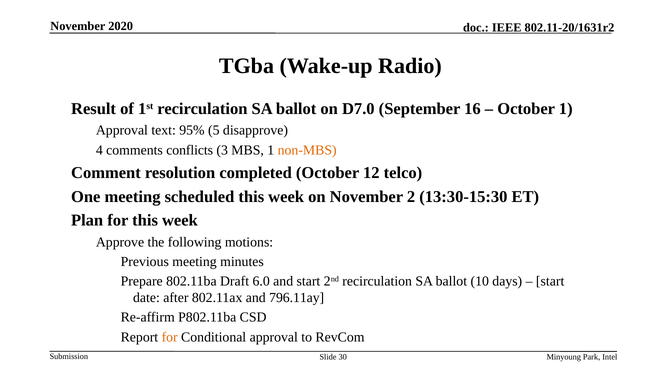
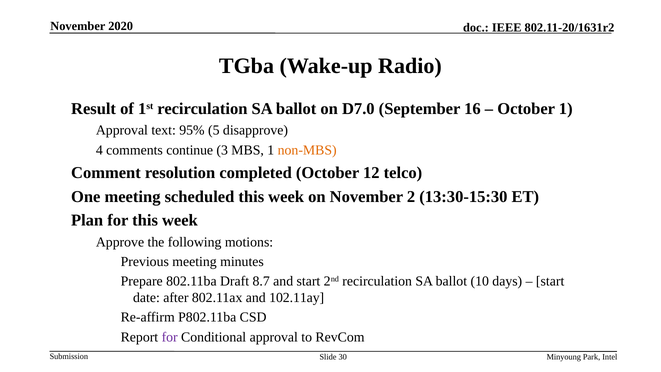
conflicts: conflicts -> continue
6.0: 6.0 -> 8.7
796.11ay: 796.11ay -> 102.11ay
for at (170, 337) colour: orange -> purple
